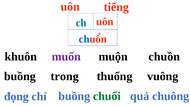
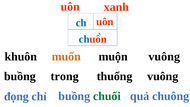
tiếng: tiếng -> xanh
muốn colour: purple -> orange
muộn chuồn: chuồn -> vuông
